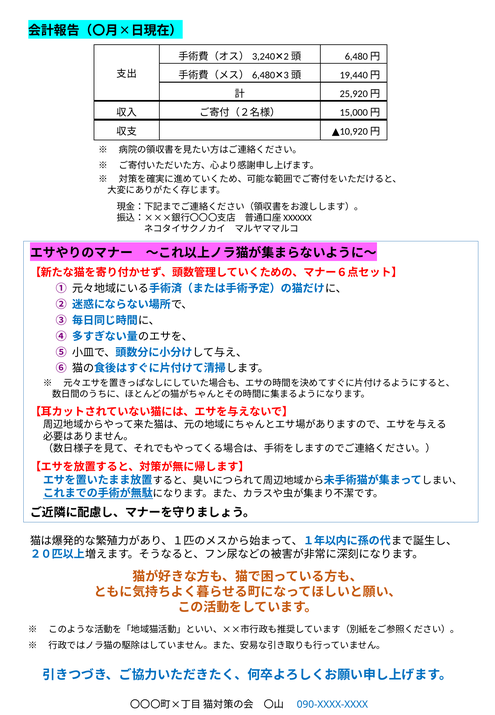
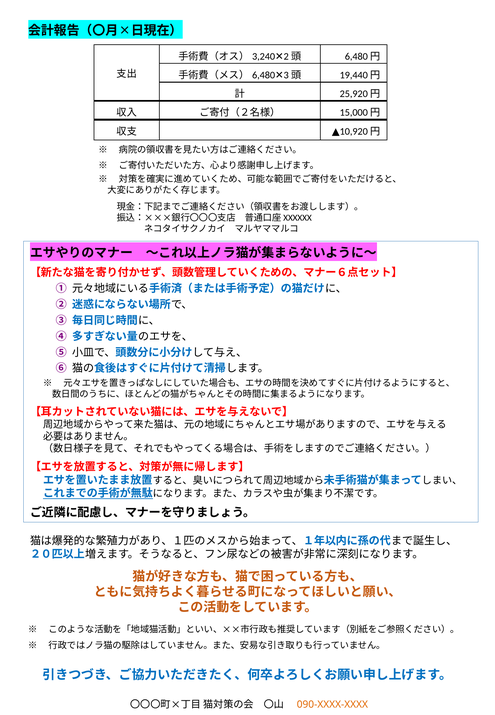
090-XXXX-XXXX colour: blue -> orange
